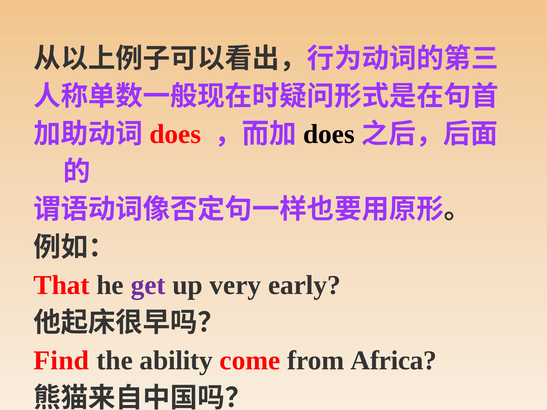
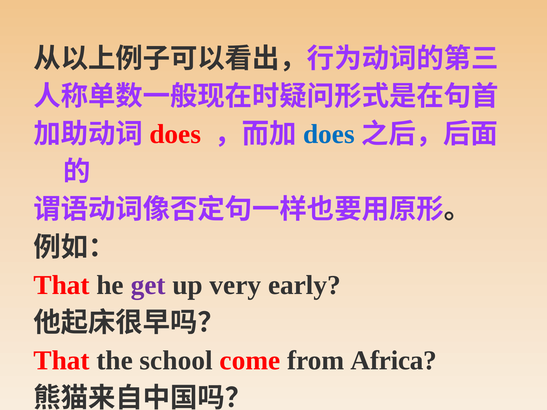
does at (329, 134) colour: black -> blue
Find at (61, 361): Find -> That
ability: ability -> school
